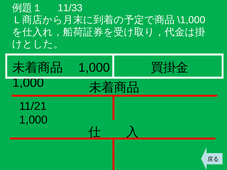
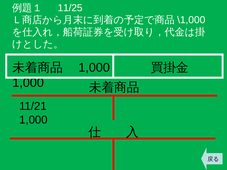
11/33: 11/33 -> 11/25
